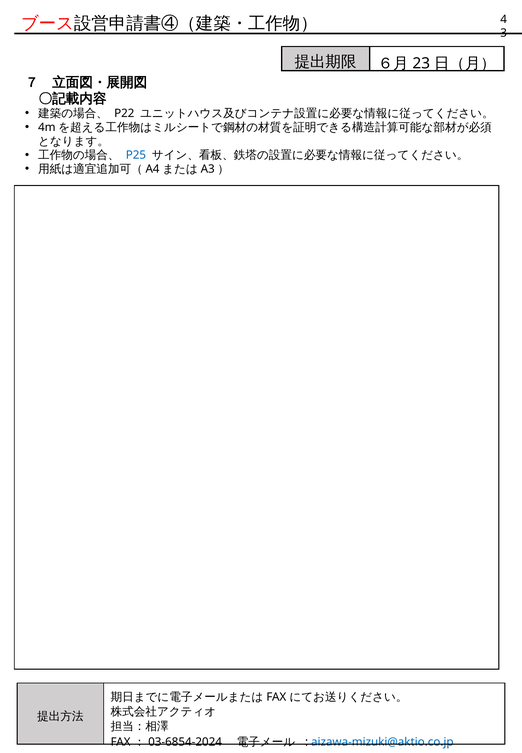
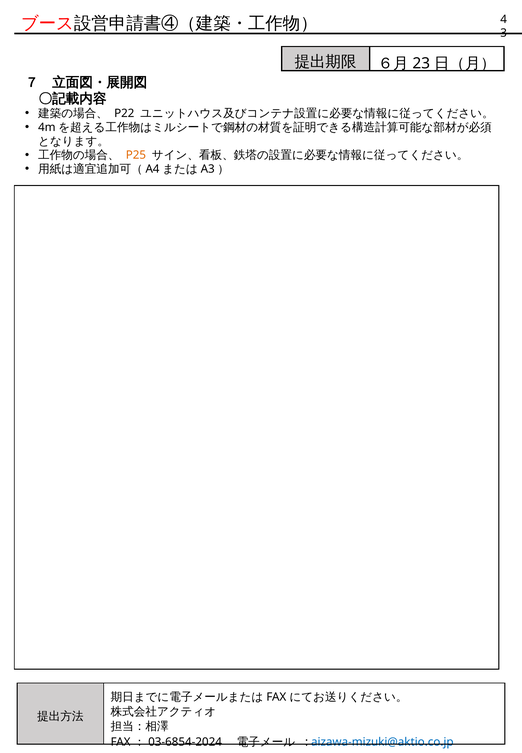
P25 colour: blue -> orange
